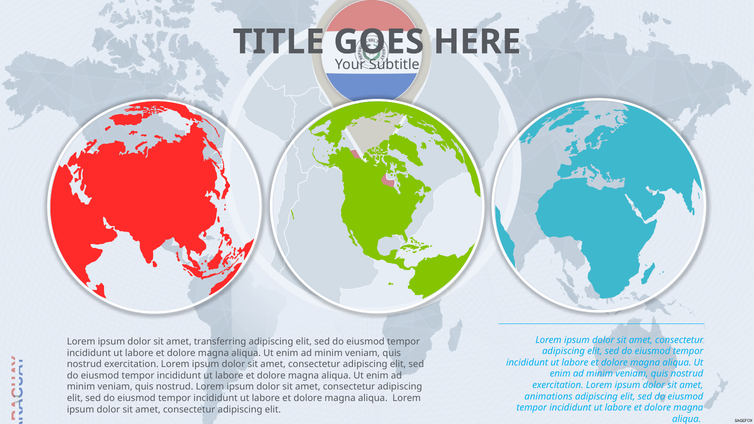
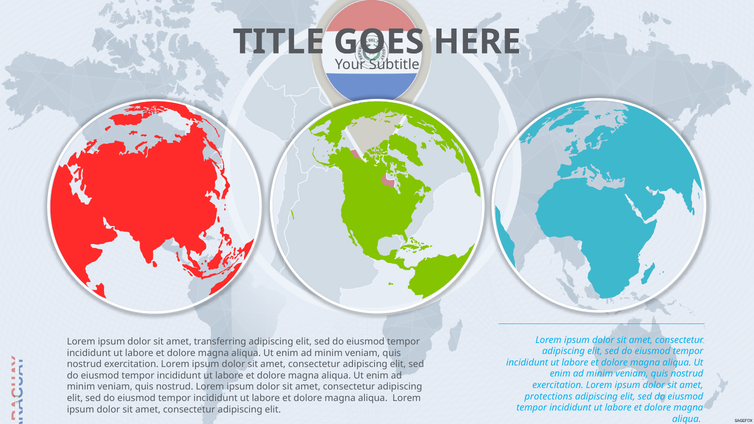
animations: animations -> protections
